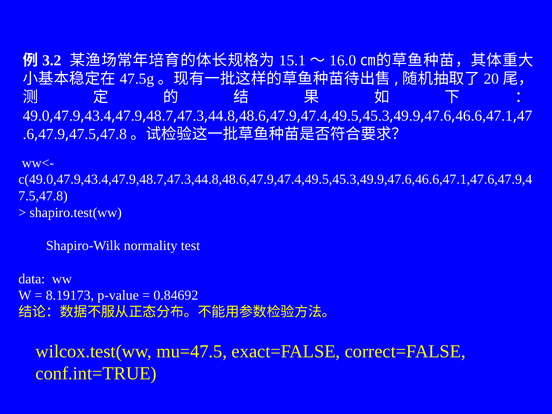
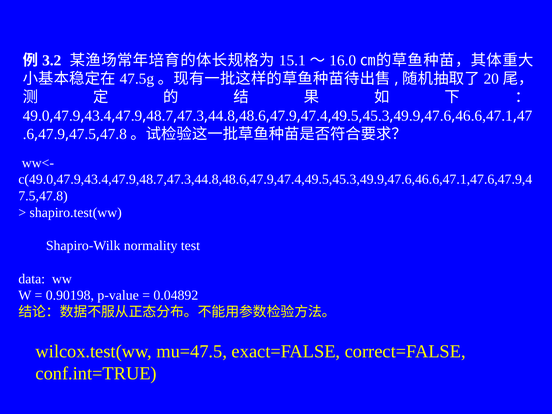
8.19173: 8.19173 -> 0.90198
0.84692: 0.84692 -> 0.04892
